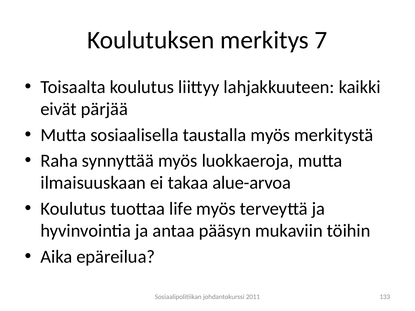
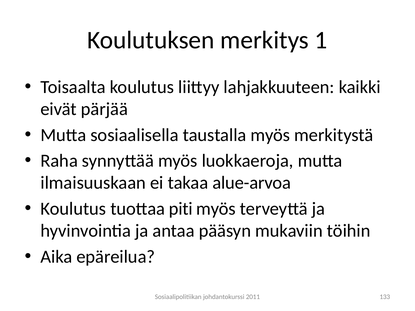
7: 7 -> 1
life: life -> piti
